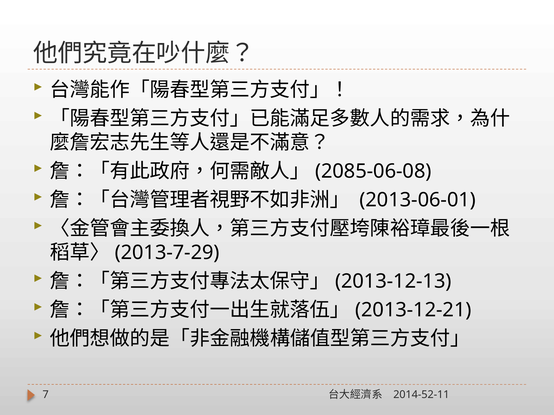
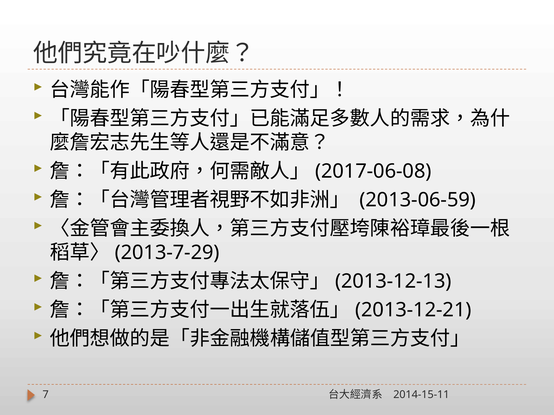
2085-06-08: 2085-06-08 -> 2017-06-08
2013-06-01: 2013-06-01 -> 2013-06-59
2014-52-11: 2014-52-11 -> 2014-15-11
